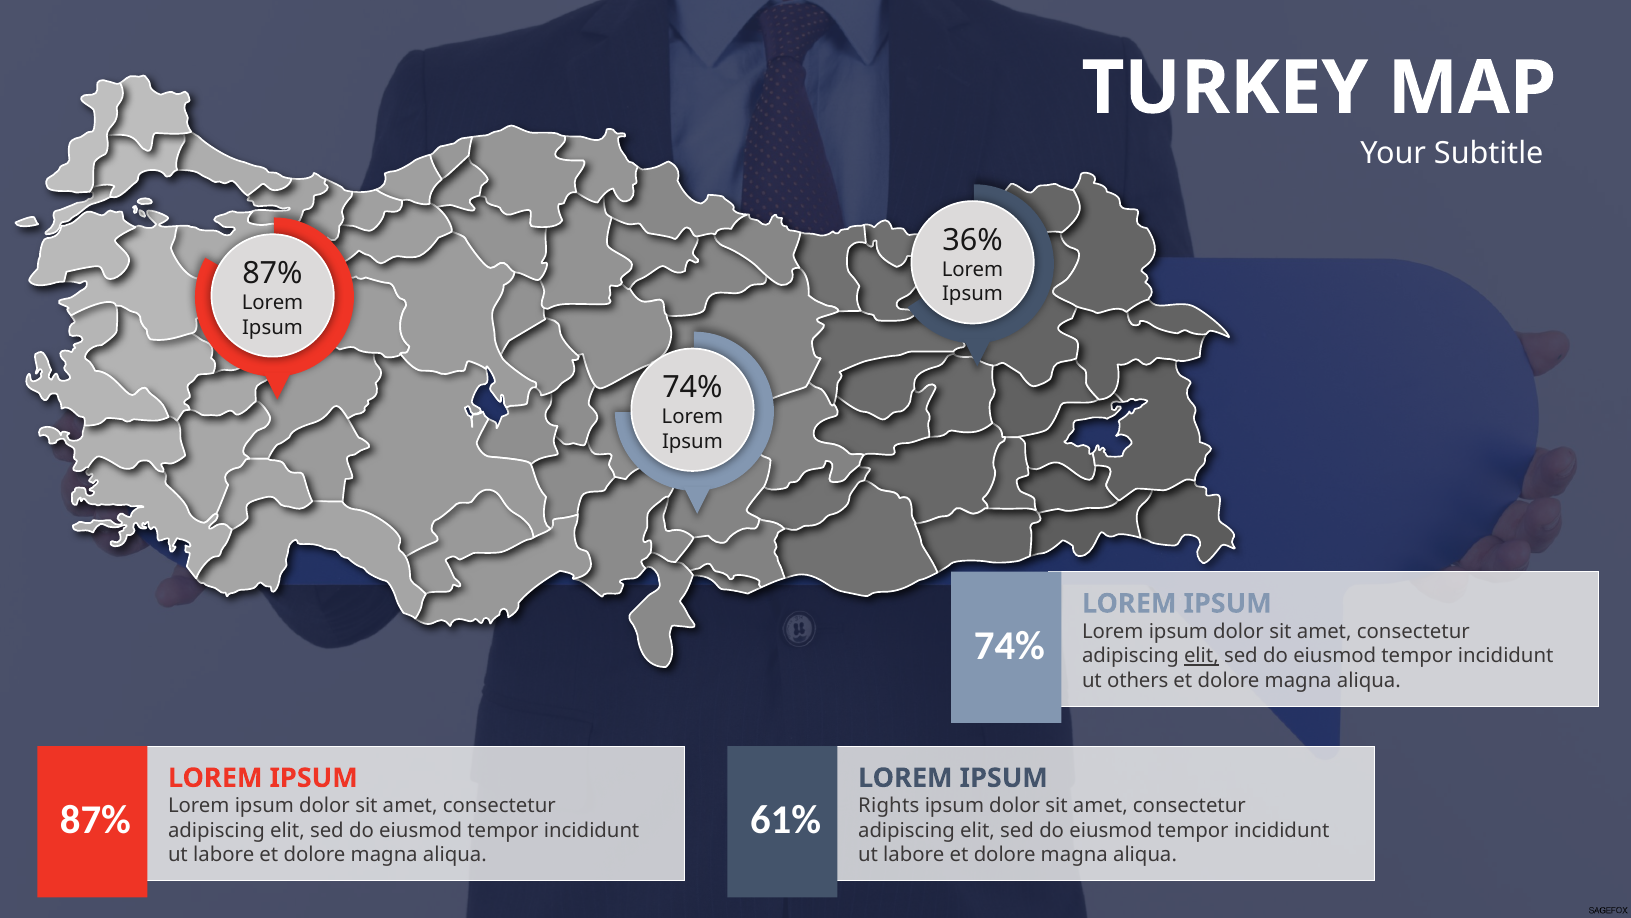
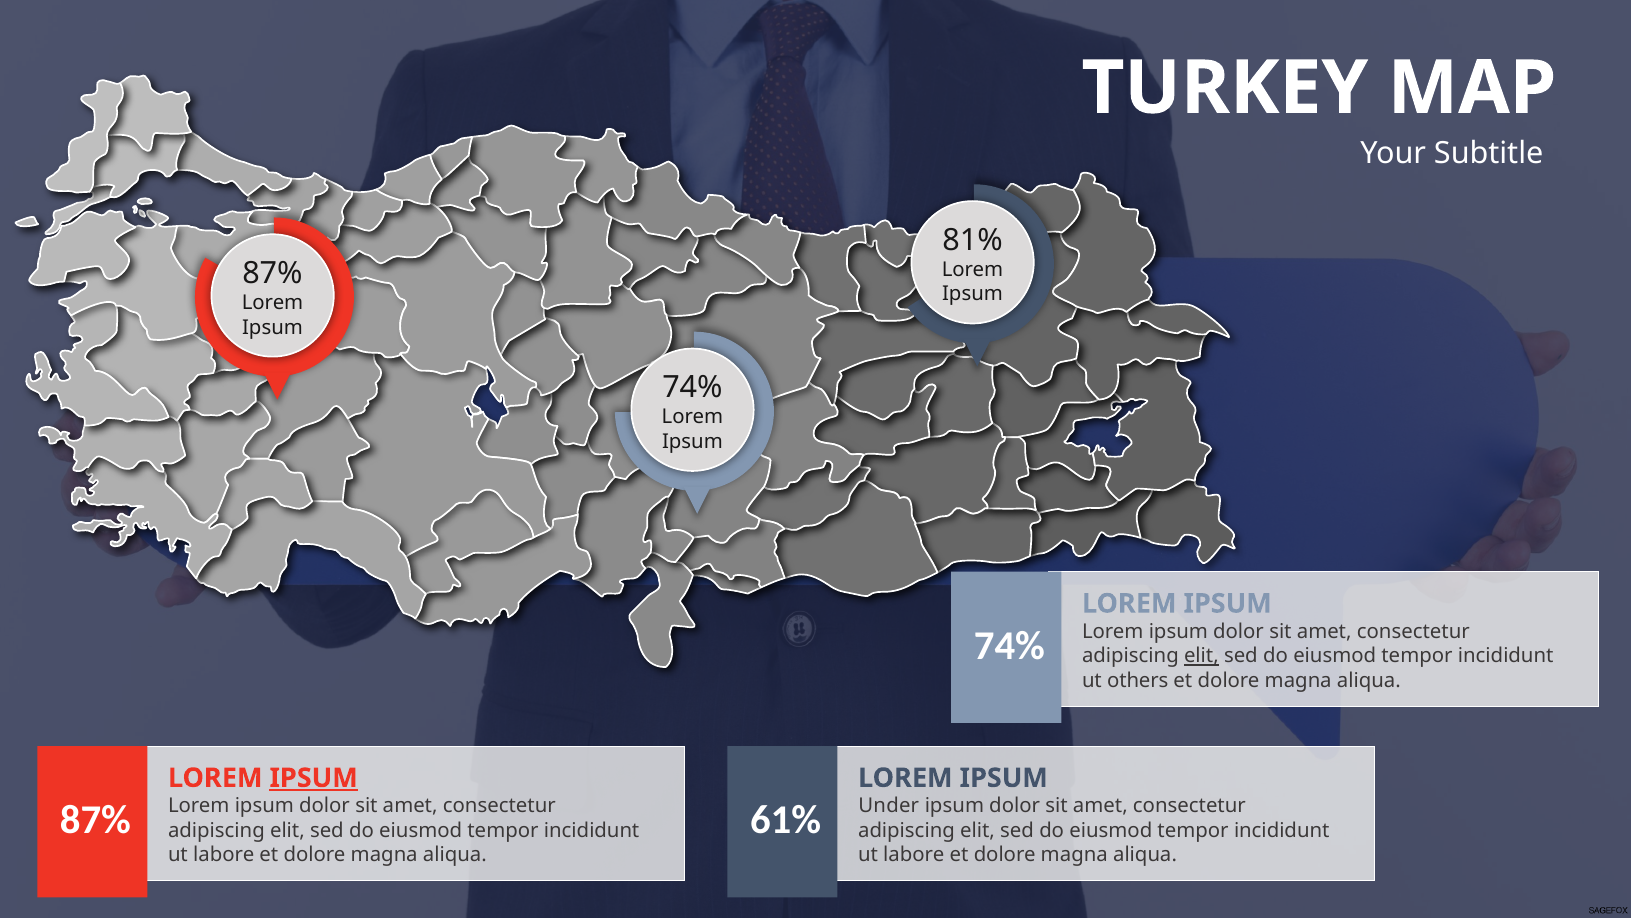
36%: 36% -> 81%
IPSUM at (314, 778) underline: none -> present
Rights: Rights -> Under
